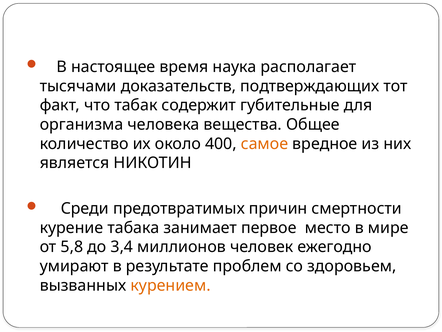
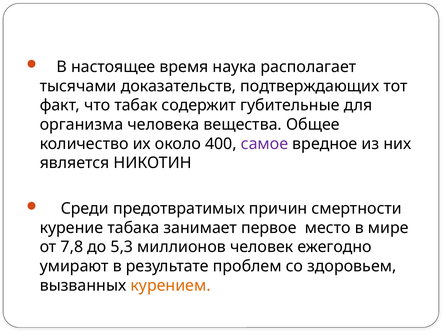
самое colour: orange -> purple
5,8: 5,8 -> 7,8
3,4: 3,4 -> 5,3
